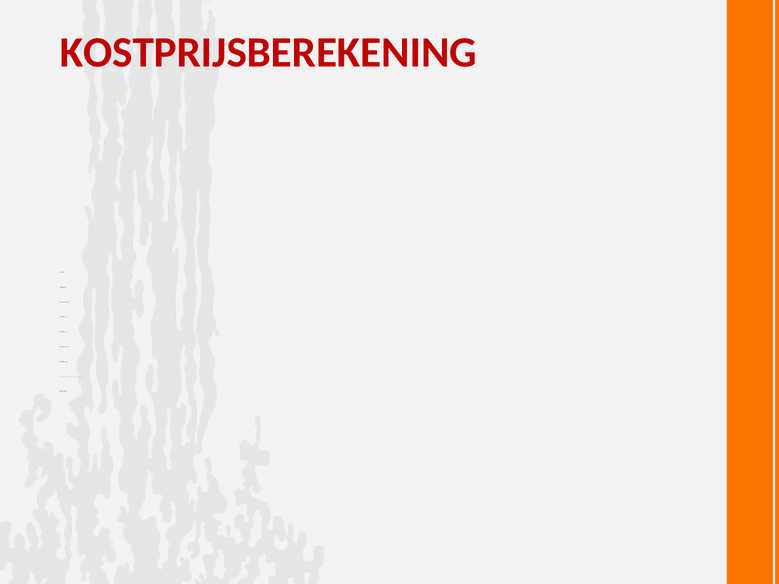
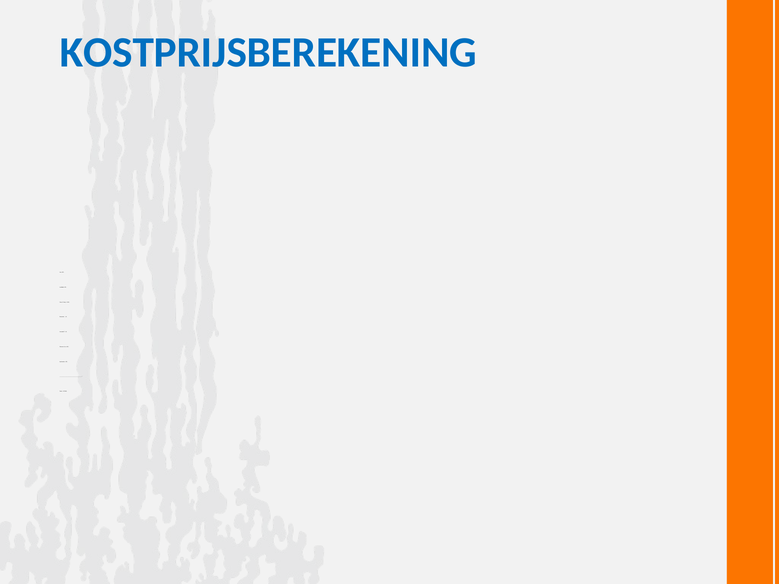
KOSTPRIJSBEREKENING colour: red -> blue
